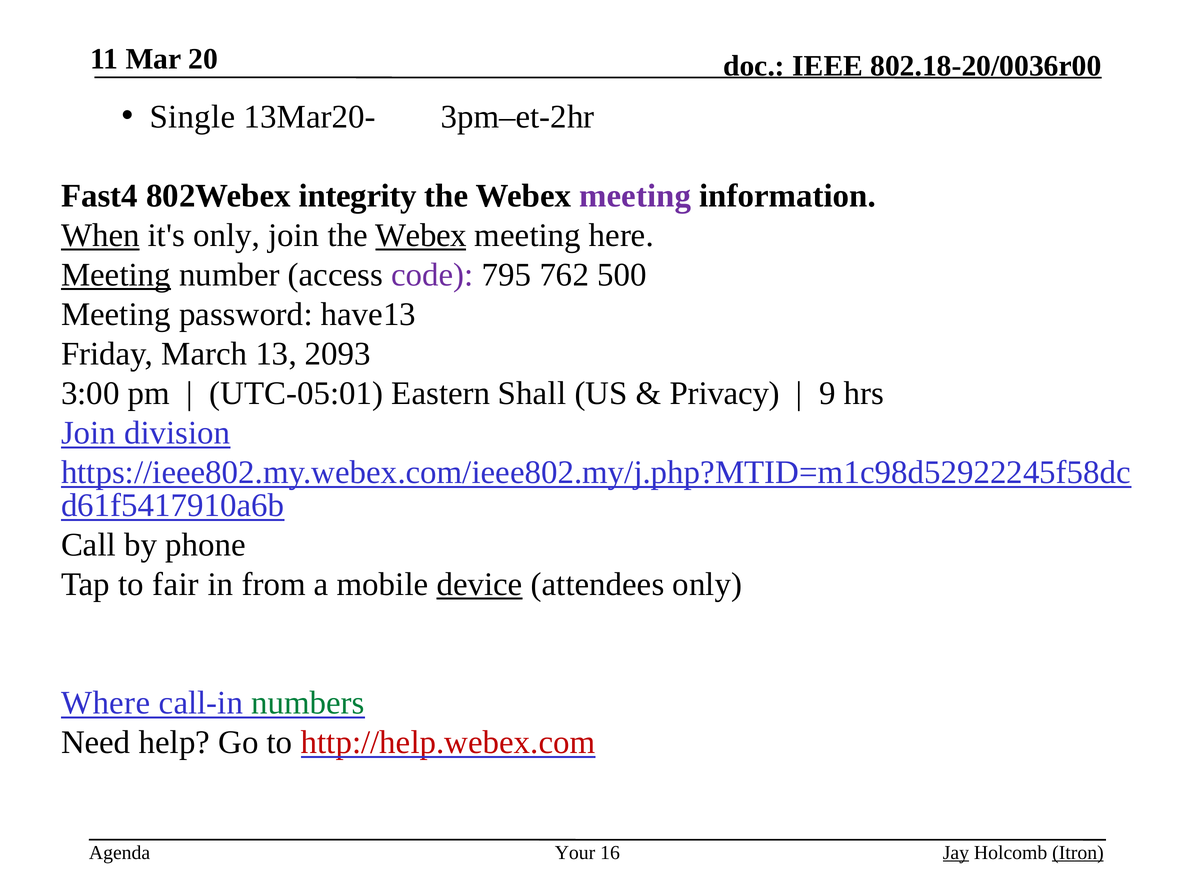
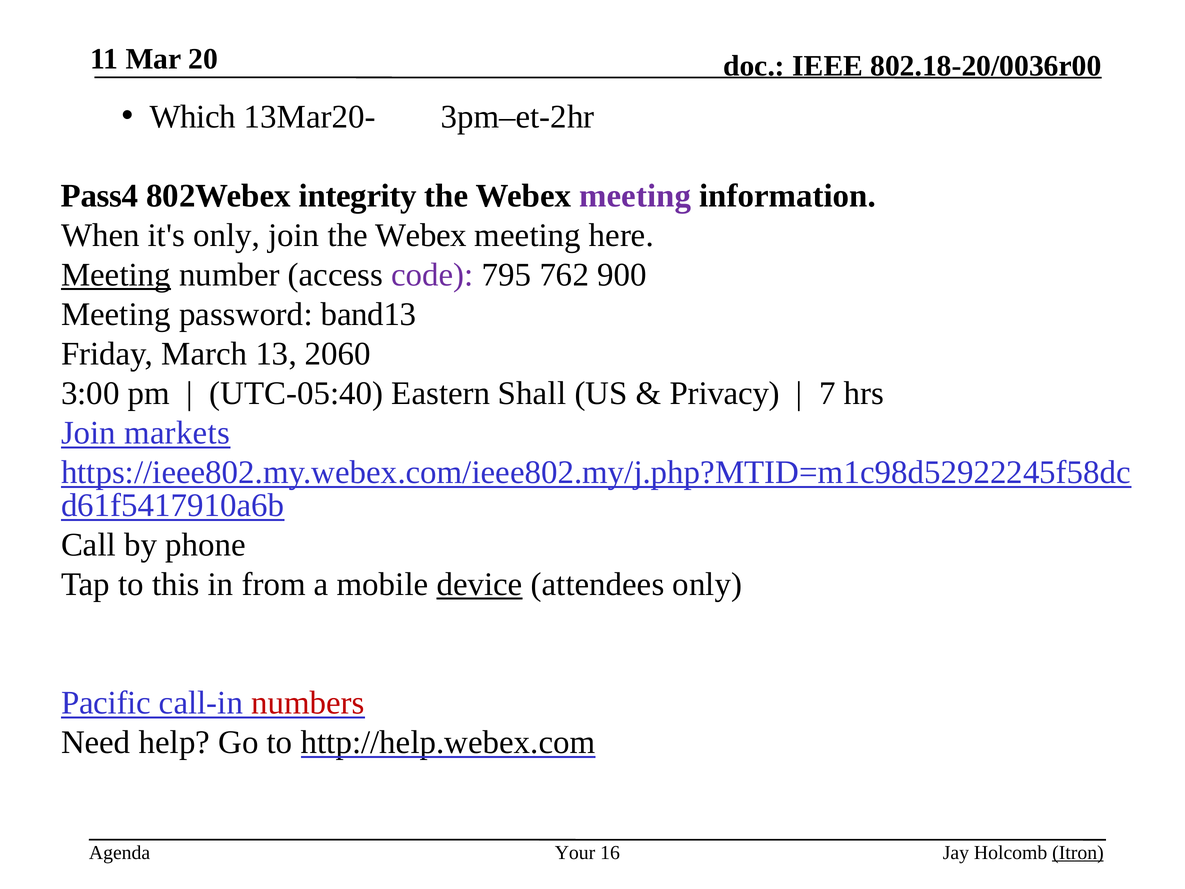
Single: Single -> Which
Fast4: Fast4 -> Pass4
When underline: present -> none
Webex at (421, 235) underline: present -> none
500: 500 -> 900
have13: have13 -> band13
2093: 2093 -> 2060
UTC-05:01: UTC-05:01 -> UTC-05:40
9: 9 -> 7
division: division -> markets
fair: fair -> this
Where: Where -> Pacific
numbers colour: green -> red
http://help.webex.com colour: red -> black
Jay underline: present -> none
